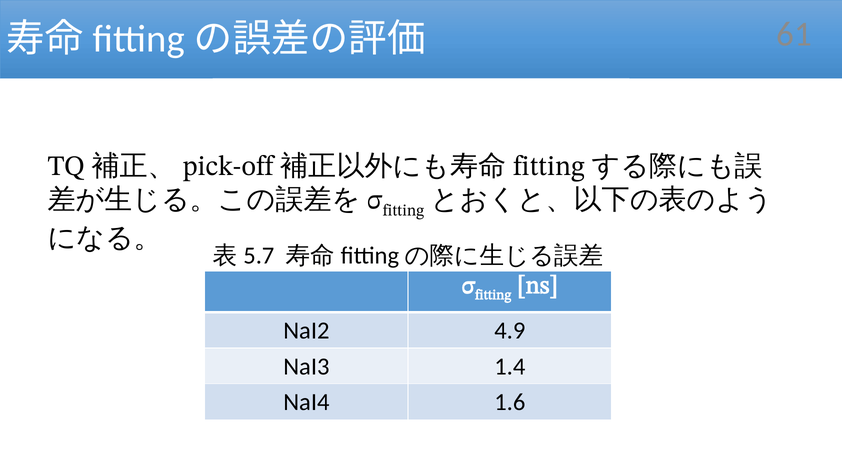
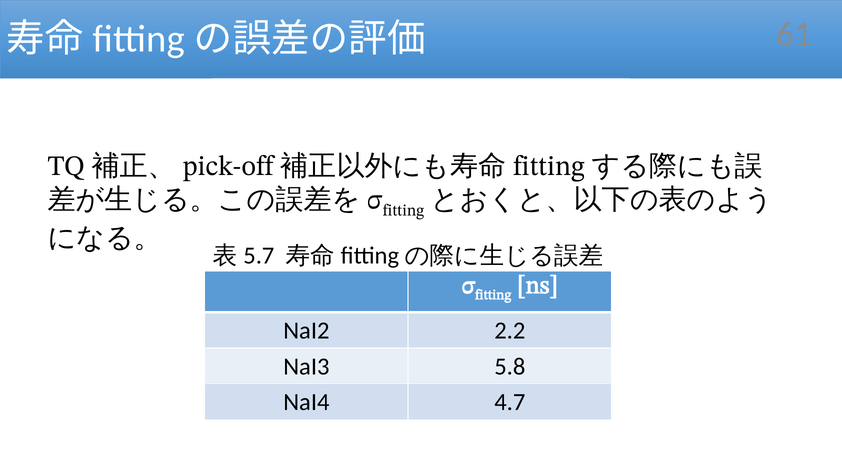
4.9: 4.9 -> 2.2
1.4: 1.4 -> 5.8
1.6: 1.6 -> 4.7
